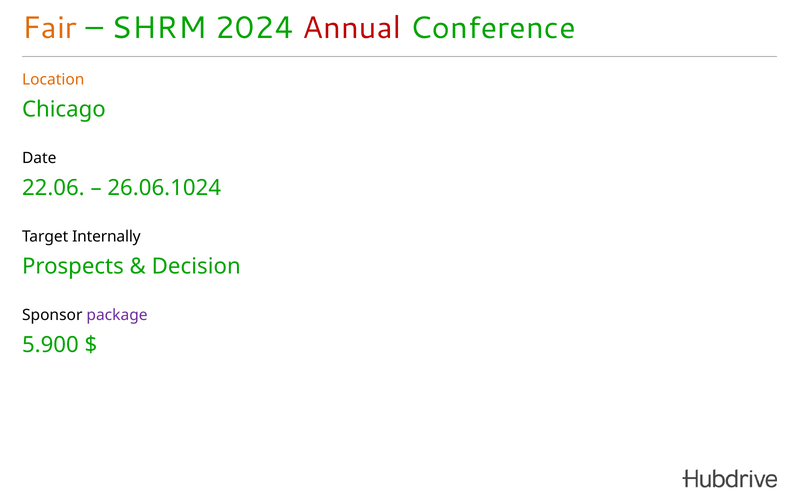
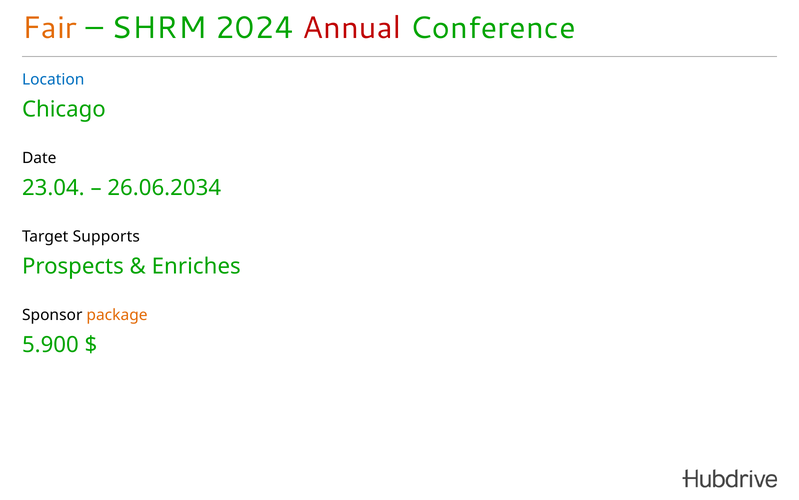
Location colour: orange -> blue
22.06: 22.06 -> 23.04
26.06.1024: 26.06.1024 -> 26.06.2034
Internally: Internally -> Supports
Decision: Decision -> Enriches
package colour: purple -> orange
